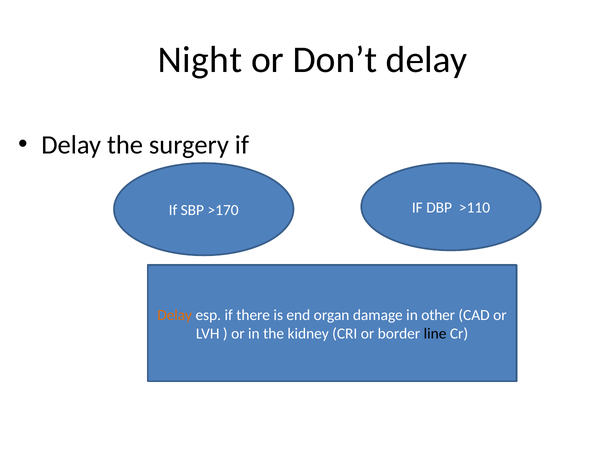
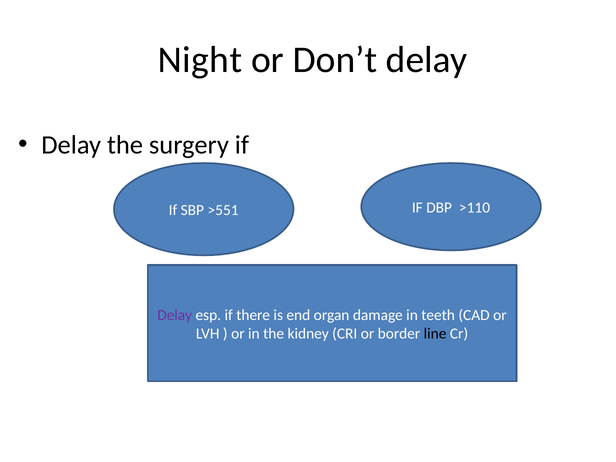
>170: >170 -> >551
Delay at (175, 315) colour: orange -> purple
other: other -> teeth
